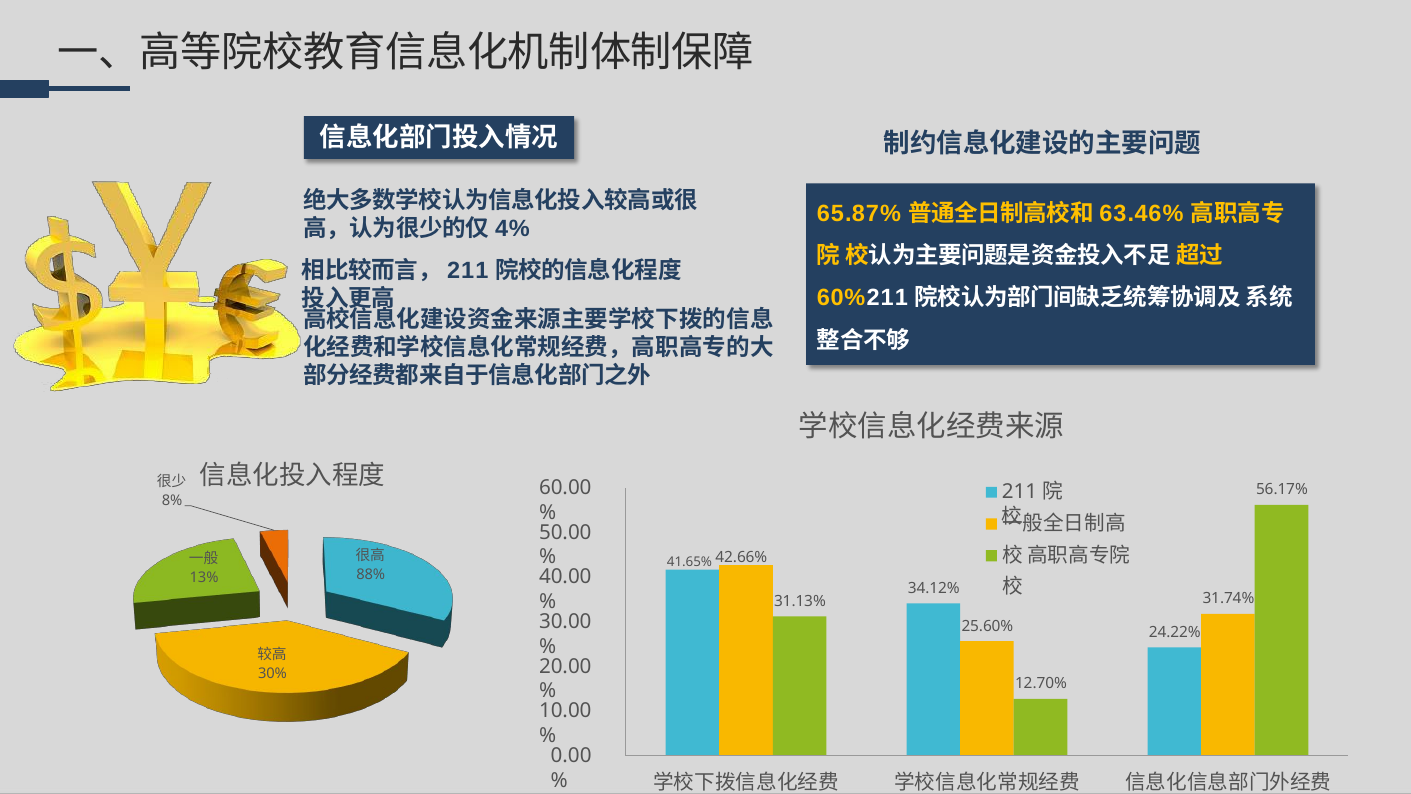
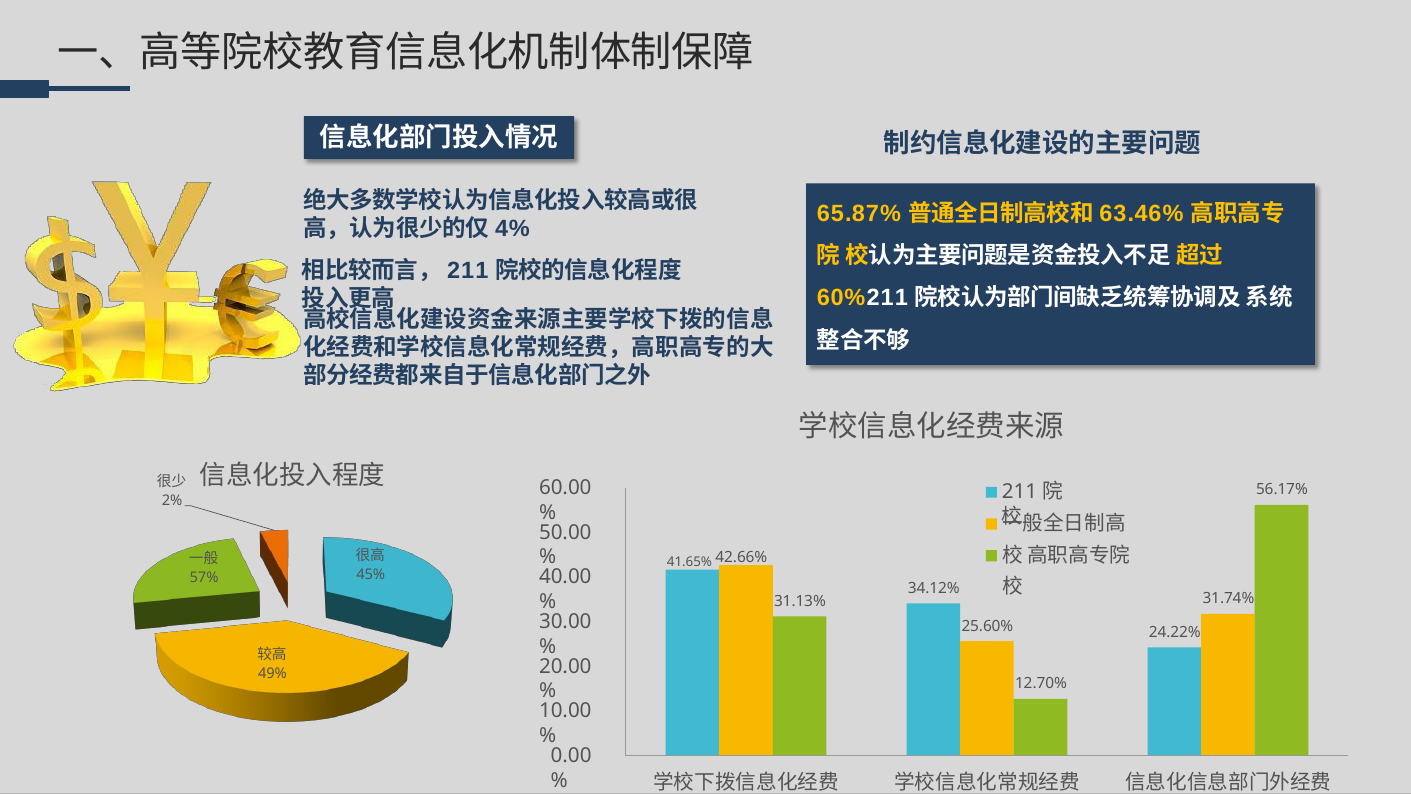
8%: 8% -> 2%
88%: 88% -> 45%
13%: 13% -> 57%
30%: 30% -> 49%
